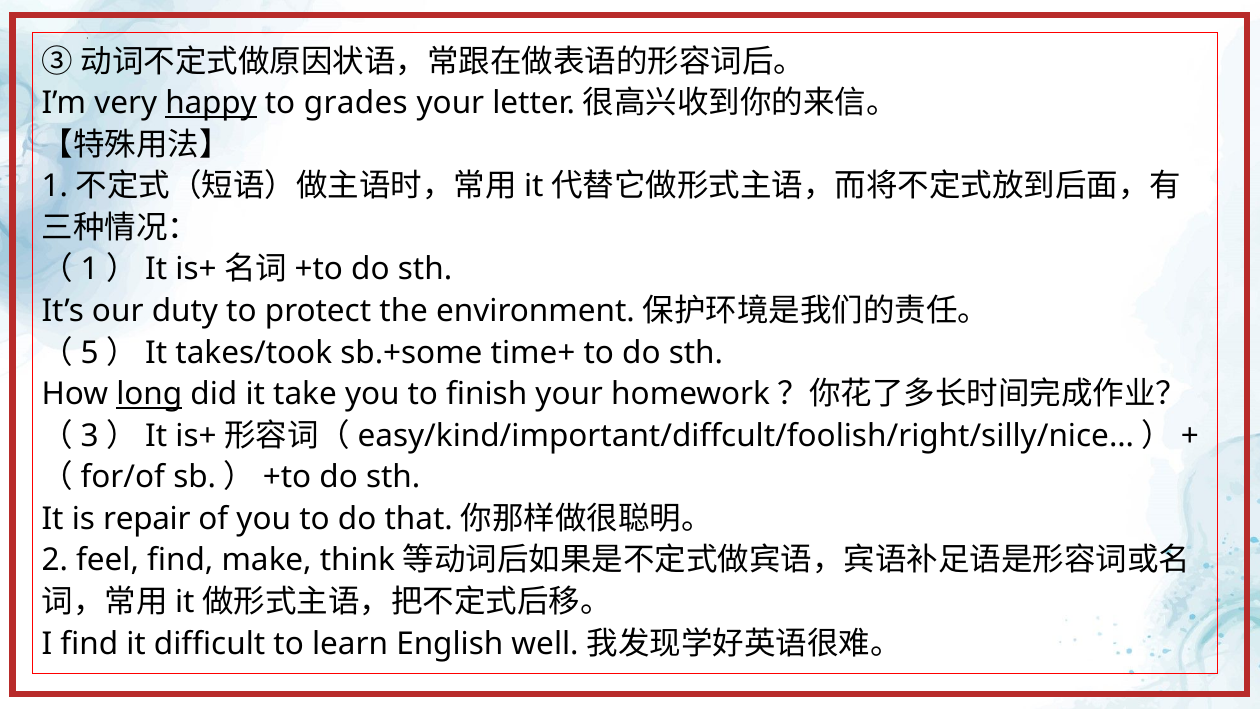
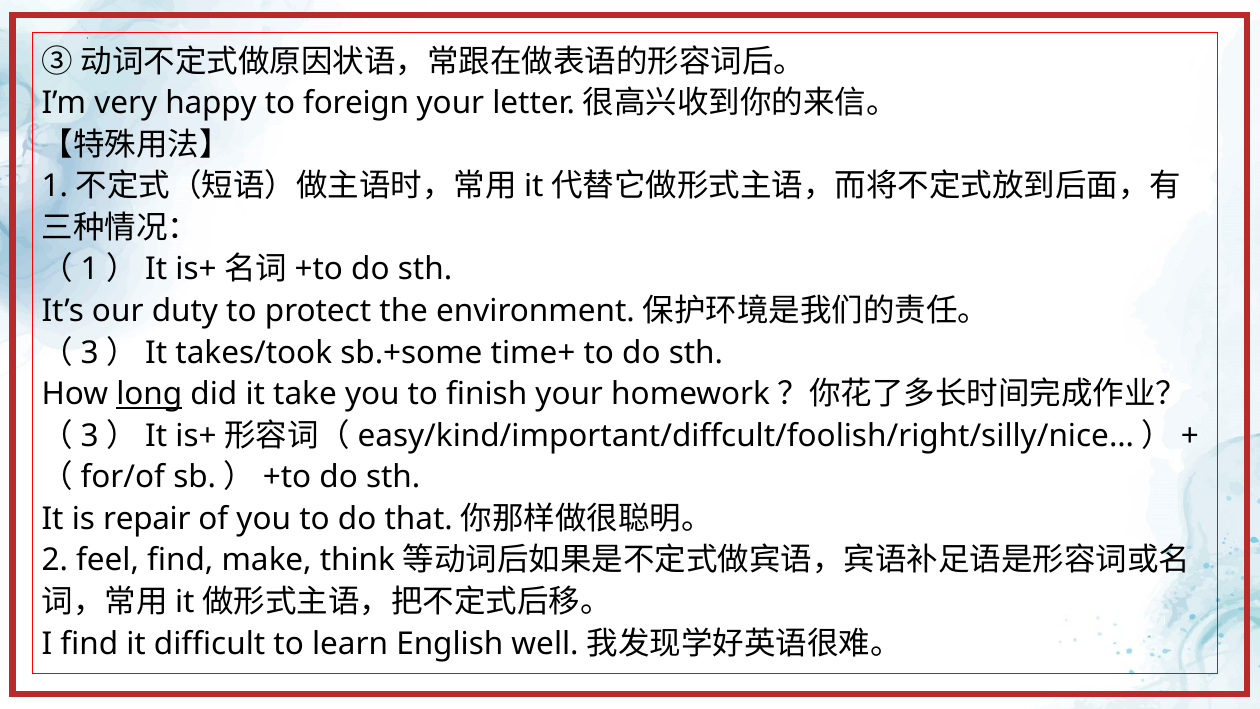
happy underline: present -> none
grades: grades -> foreign
5 at (90, 353): 5 -> 3
